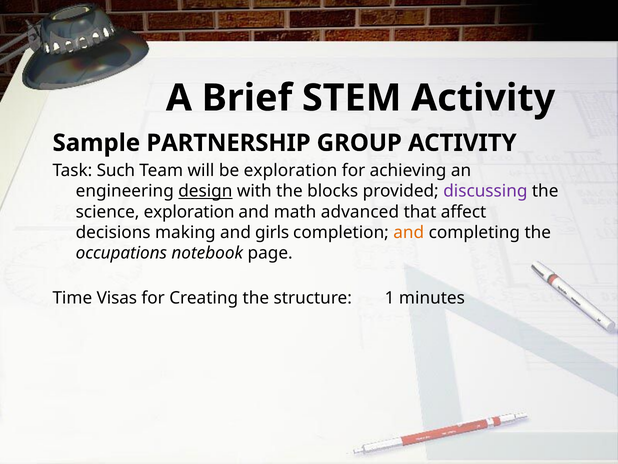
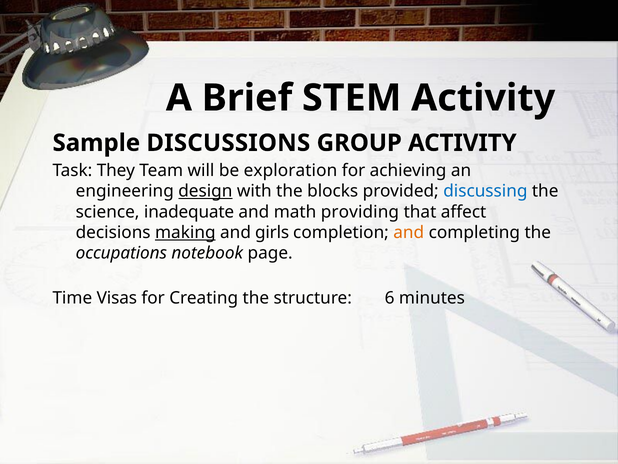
PARTNERSHIP: PARTNERSHIP -> DISCUSSIONS
Such: Such -> They
discussing colour: purple -> blue
science exploration: exploration -> inadequate
advanced: advanced -> providing
making underline: none -> present
1: 1 -> 6
